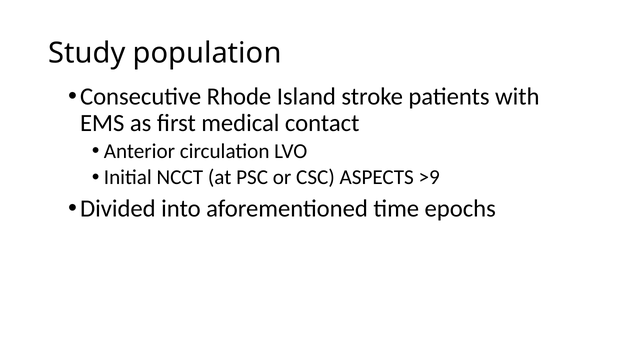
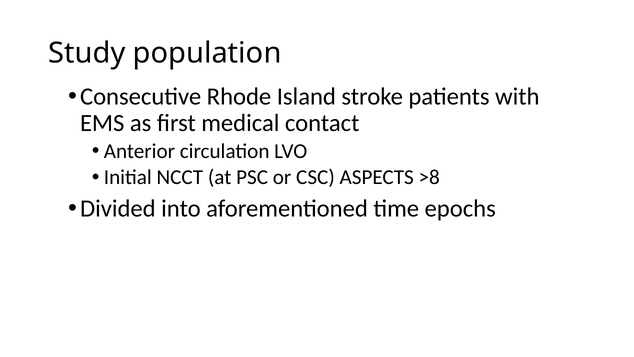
>9: >9 -> >8
